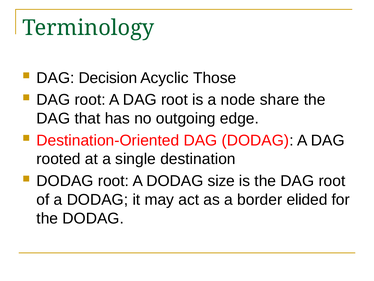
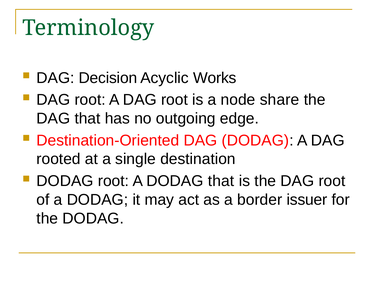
Those: Those -> Works
DODAG size: size -> that
elided: elided -> issuer
